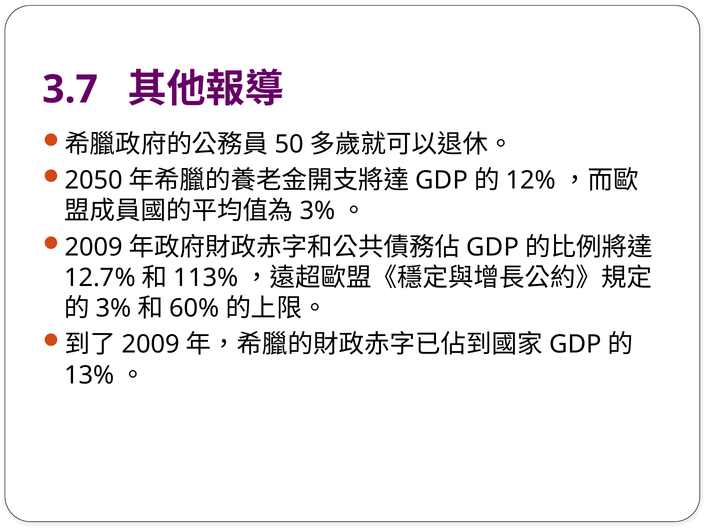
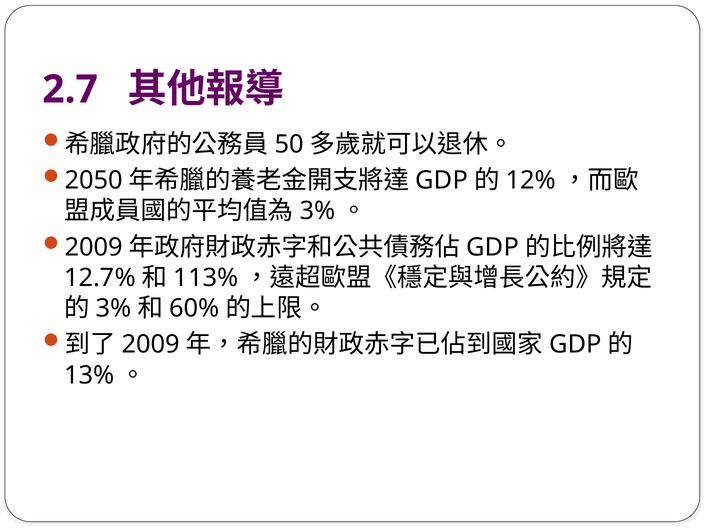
3.7: 3.7 -> 2.7
